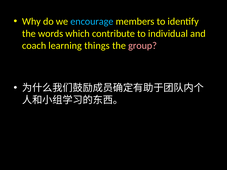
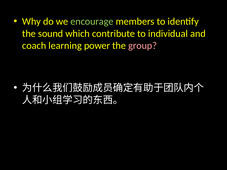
encourage colour: light blue -> light green
words: words -> sound
things: things -> power
